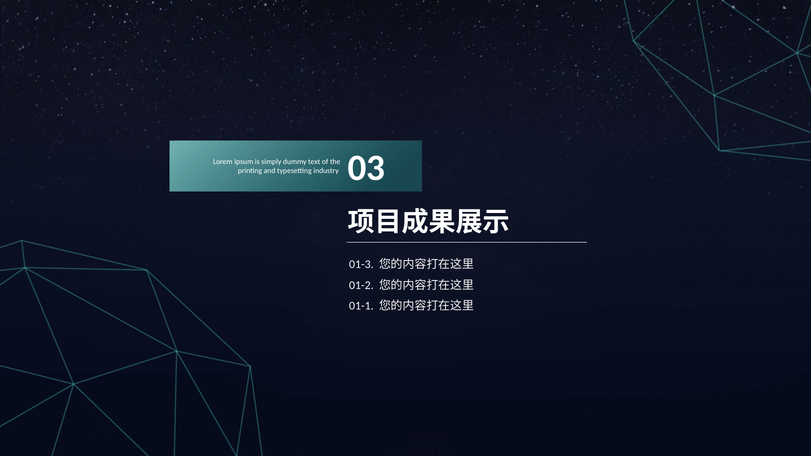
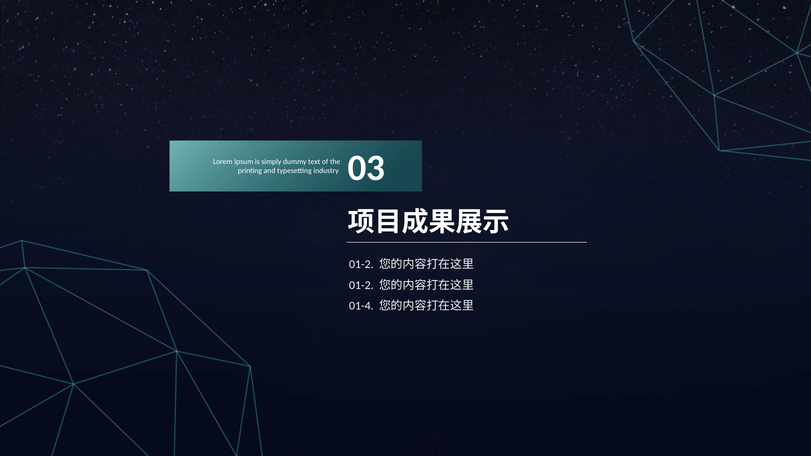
01-3 at (361, 264): 01-3 -> 01-2
01-1: 01-1 -> 01-4
